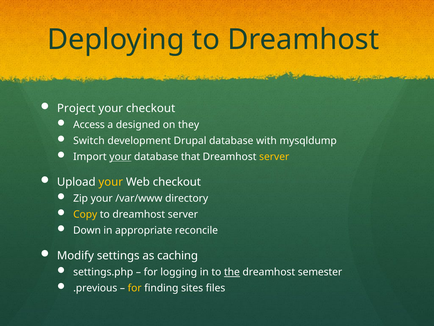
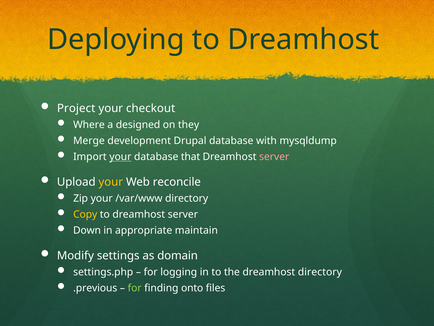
Access: Access -> Where
Switch: Switch -> Merge
server at (274, 156) colour: yellow -> pink
Web checkout: checkout -> reconcile
reconcile: reconcile -> maintain
caching: caching -> domain
the underline: present -> none
dreamhost semester: semester -> directory
for at (135, 288) colour: yellow -> light green
sites: sites -> onto
